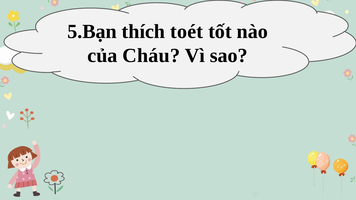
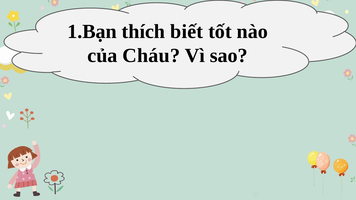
5.Bạn: 5.Bạn -> 1.Bạn
toét: toét -> biết
